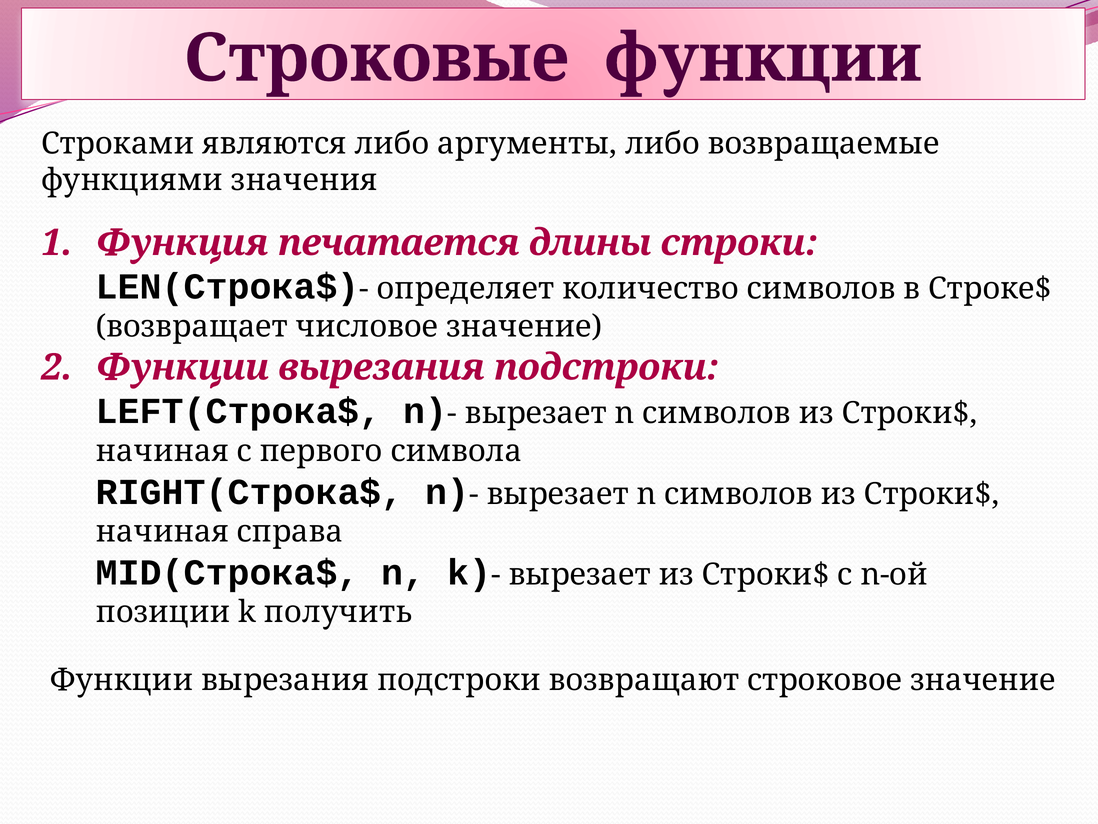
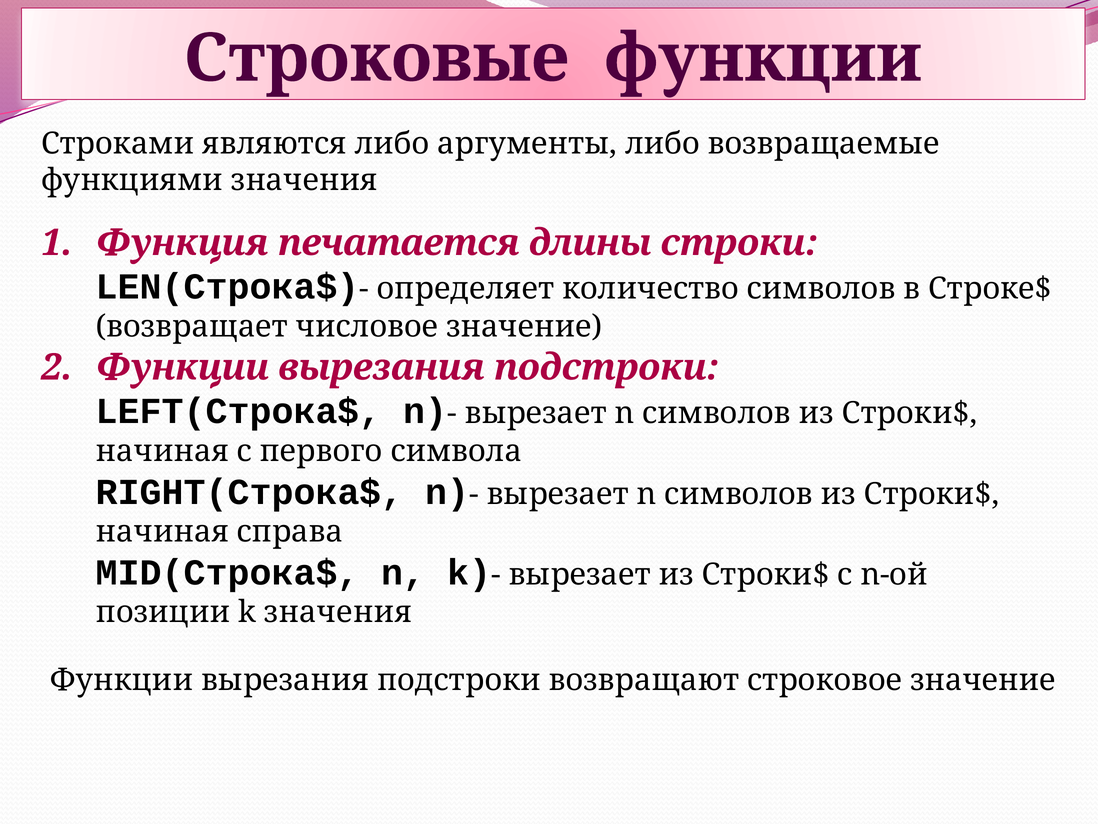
k получить: получить -> значения
